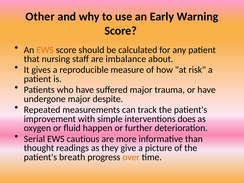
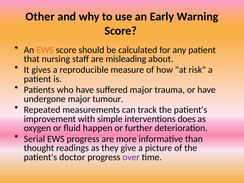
imbalance: imbalance -> misleading
despite: despite -> tumour
EWS cautious: cautious -> progress
breath: breath -> doctor
over colour: orange -> purple
